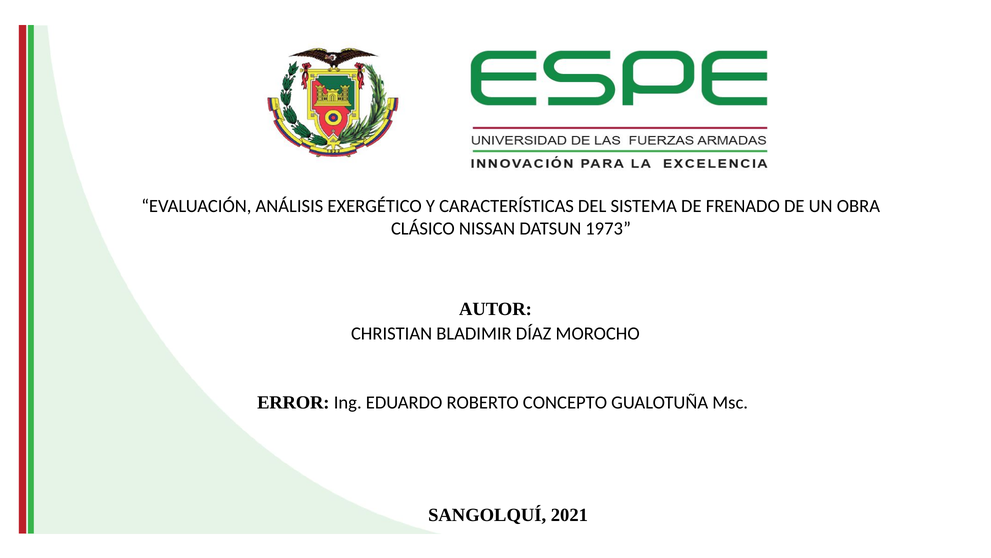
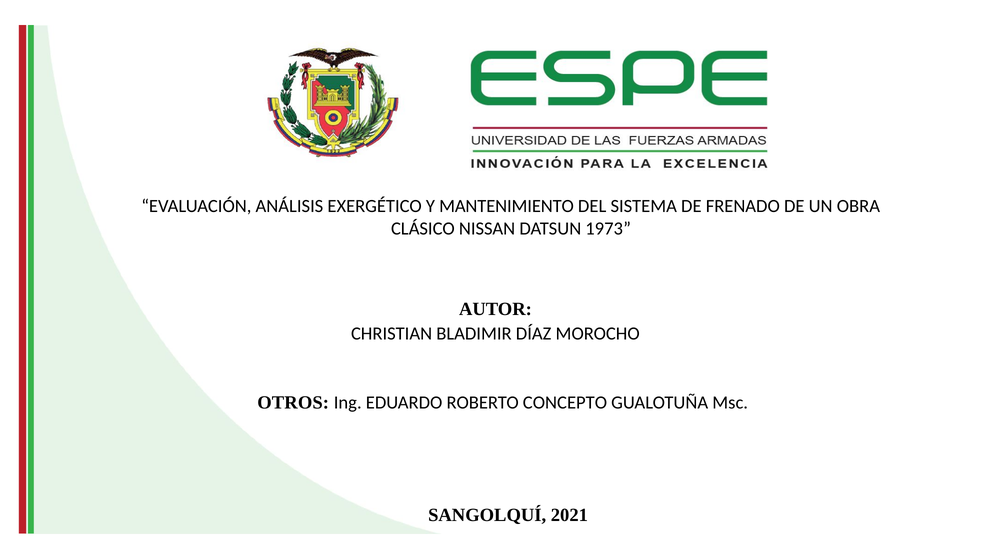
CARACTERÍSTICAS: CARACTERÍSTICAS -> MANTENIMIENTO
ERROR: ERROR -> OTROS
